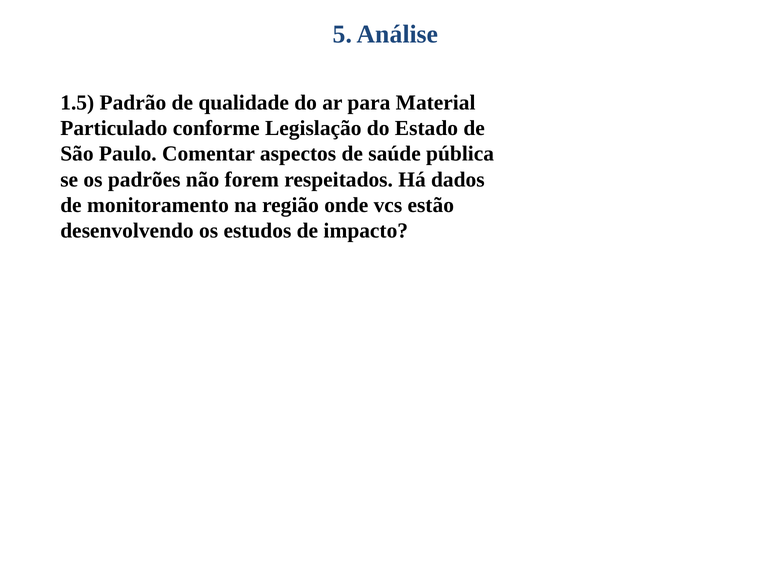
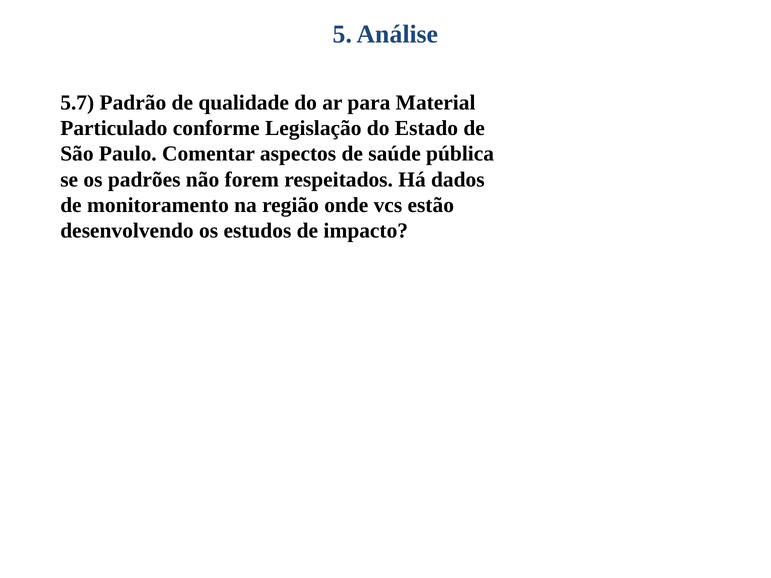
1.5: 1.5 -> 5.7
